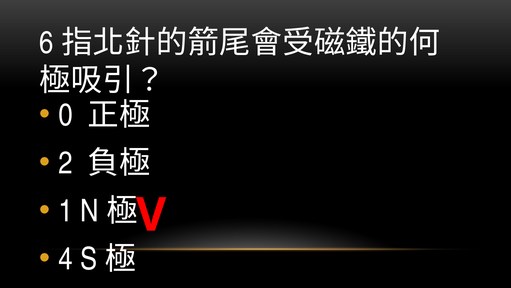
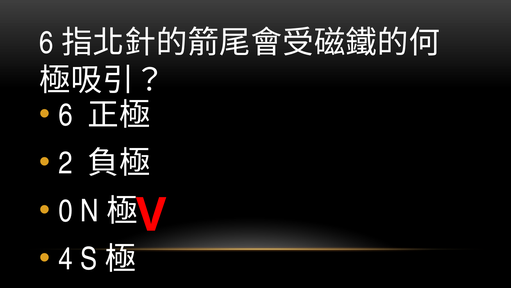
0 at (65, 115): 0 -> 6
1: 1 -> 0
